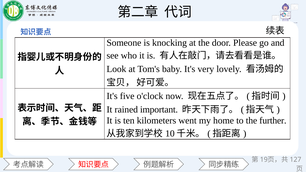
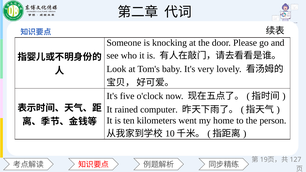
important: important -> computer
further: further -> person
